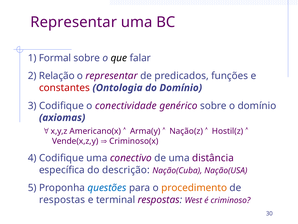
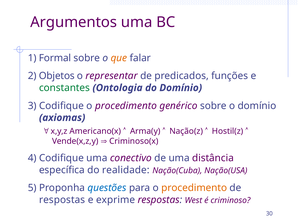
Representar at (74, 22): Representar -> Argumentos
que colour: black -> orange
Relação: Relação -> Objetos
constantes colour: red -> green
Codifique o conectividade: conectividade -> procedimento
descrição: descrição -> realidade
terminal: terminal -> exprime
